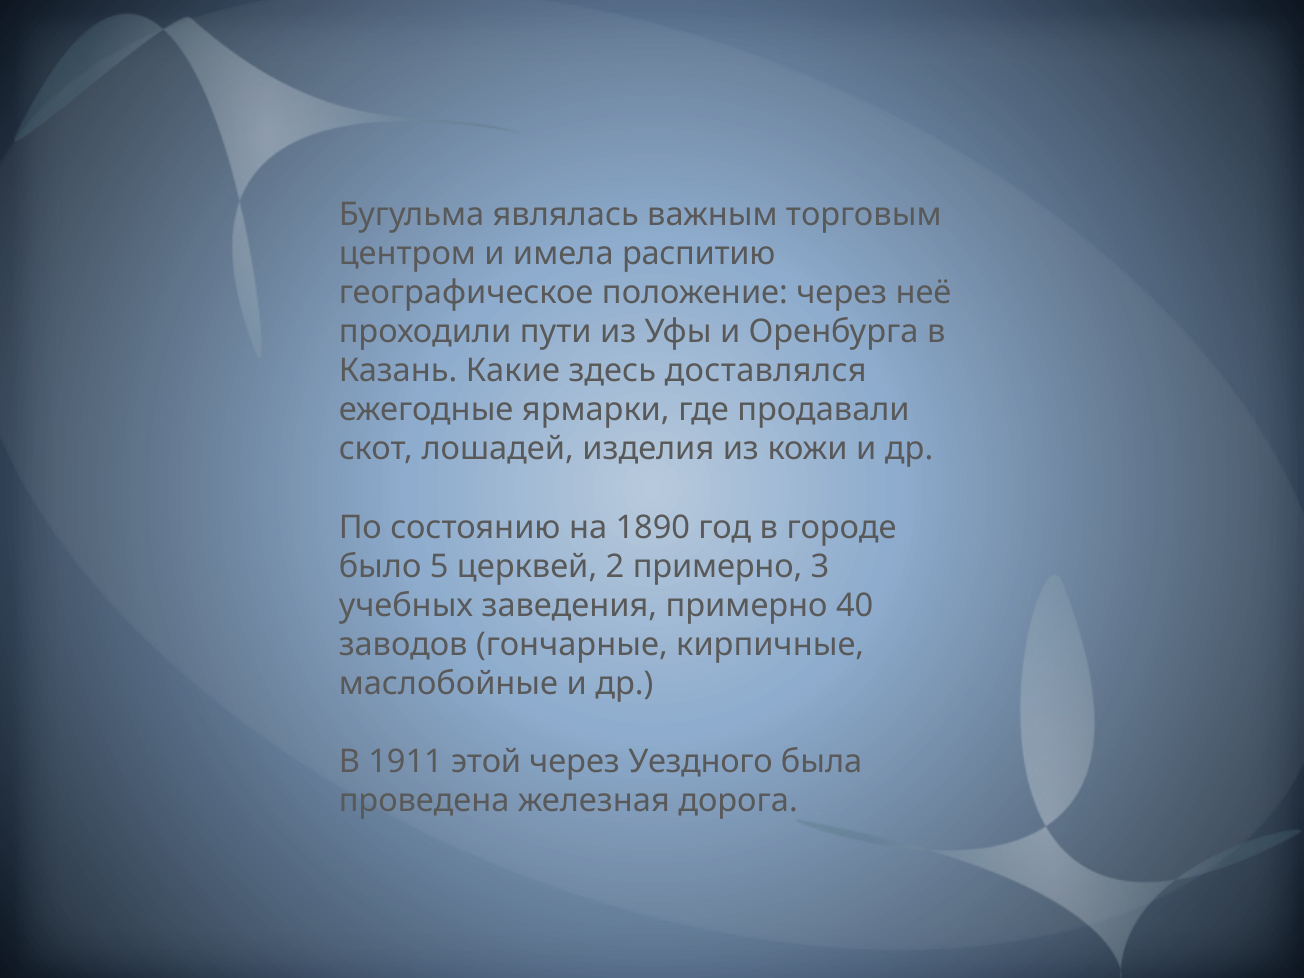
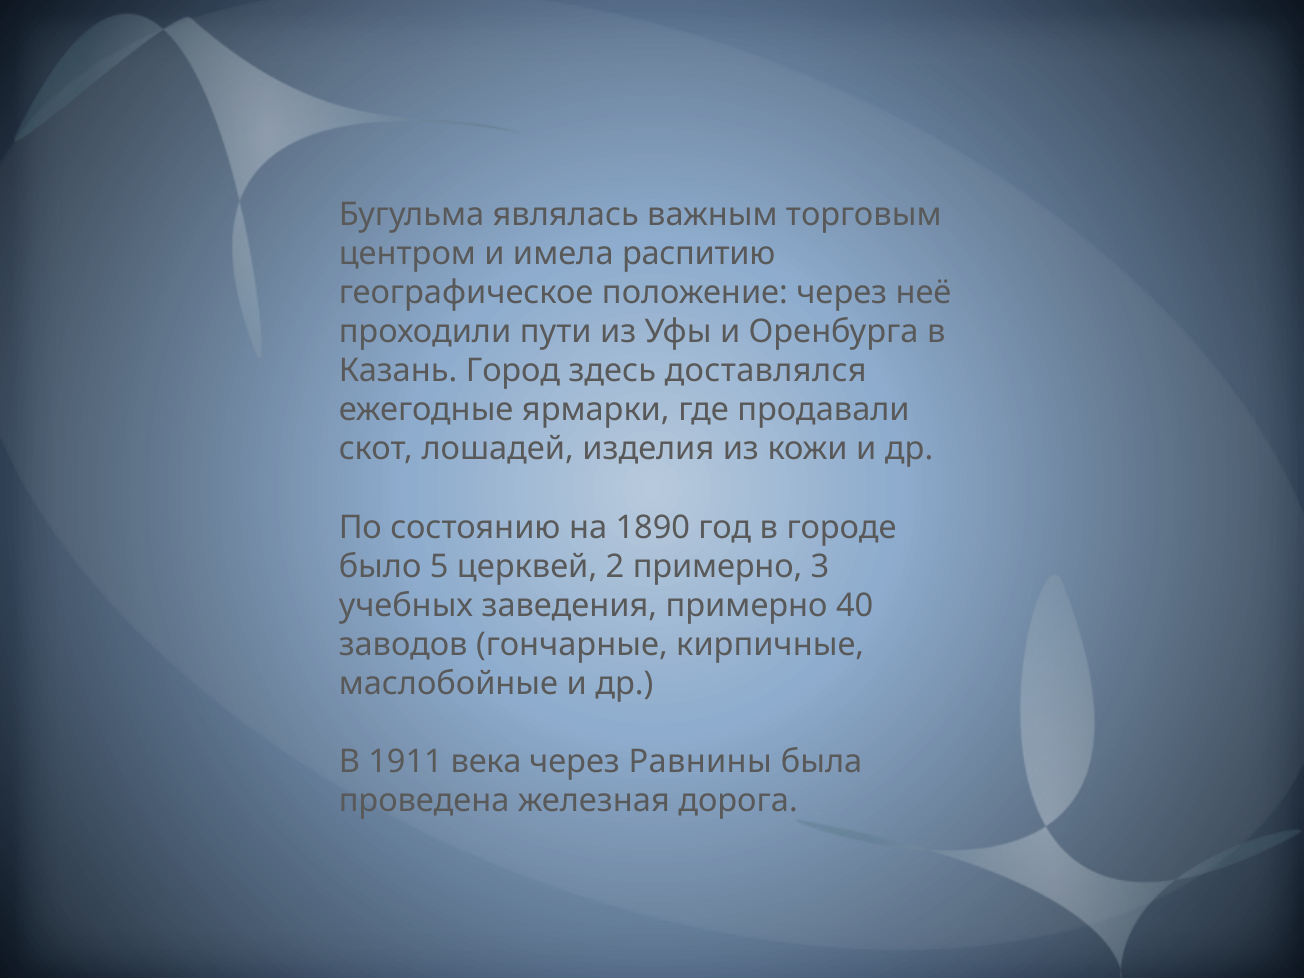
Какие: Какие -> Город
этой: этой -> века
Уездного: Уездного -> Равнины
